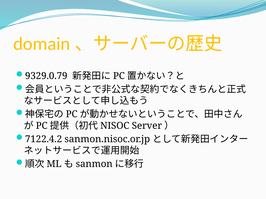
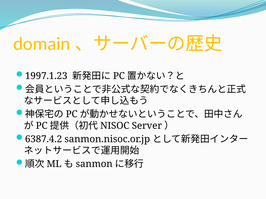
9329.0.79: 9329.0.79 -> 1997.1.23
7122.4.2: 7122.4.2 -> 6387.4.2
